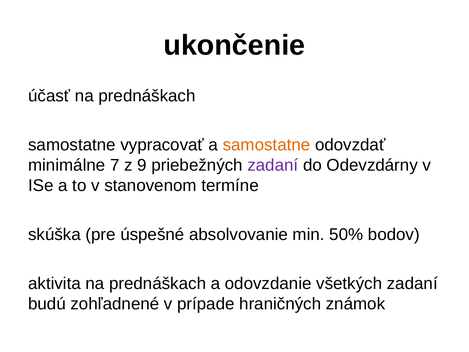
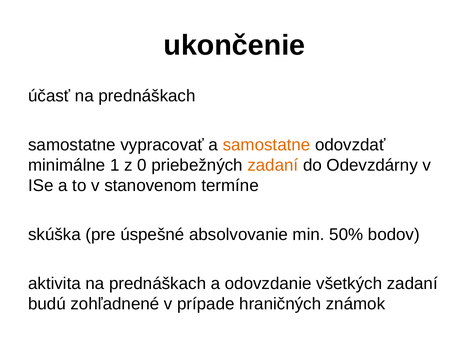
7: 7 -> 1
9: 9 -> 0
zadaní at (273, 165) colour: purple -> orange
